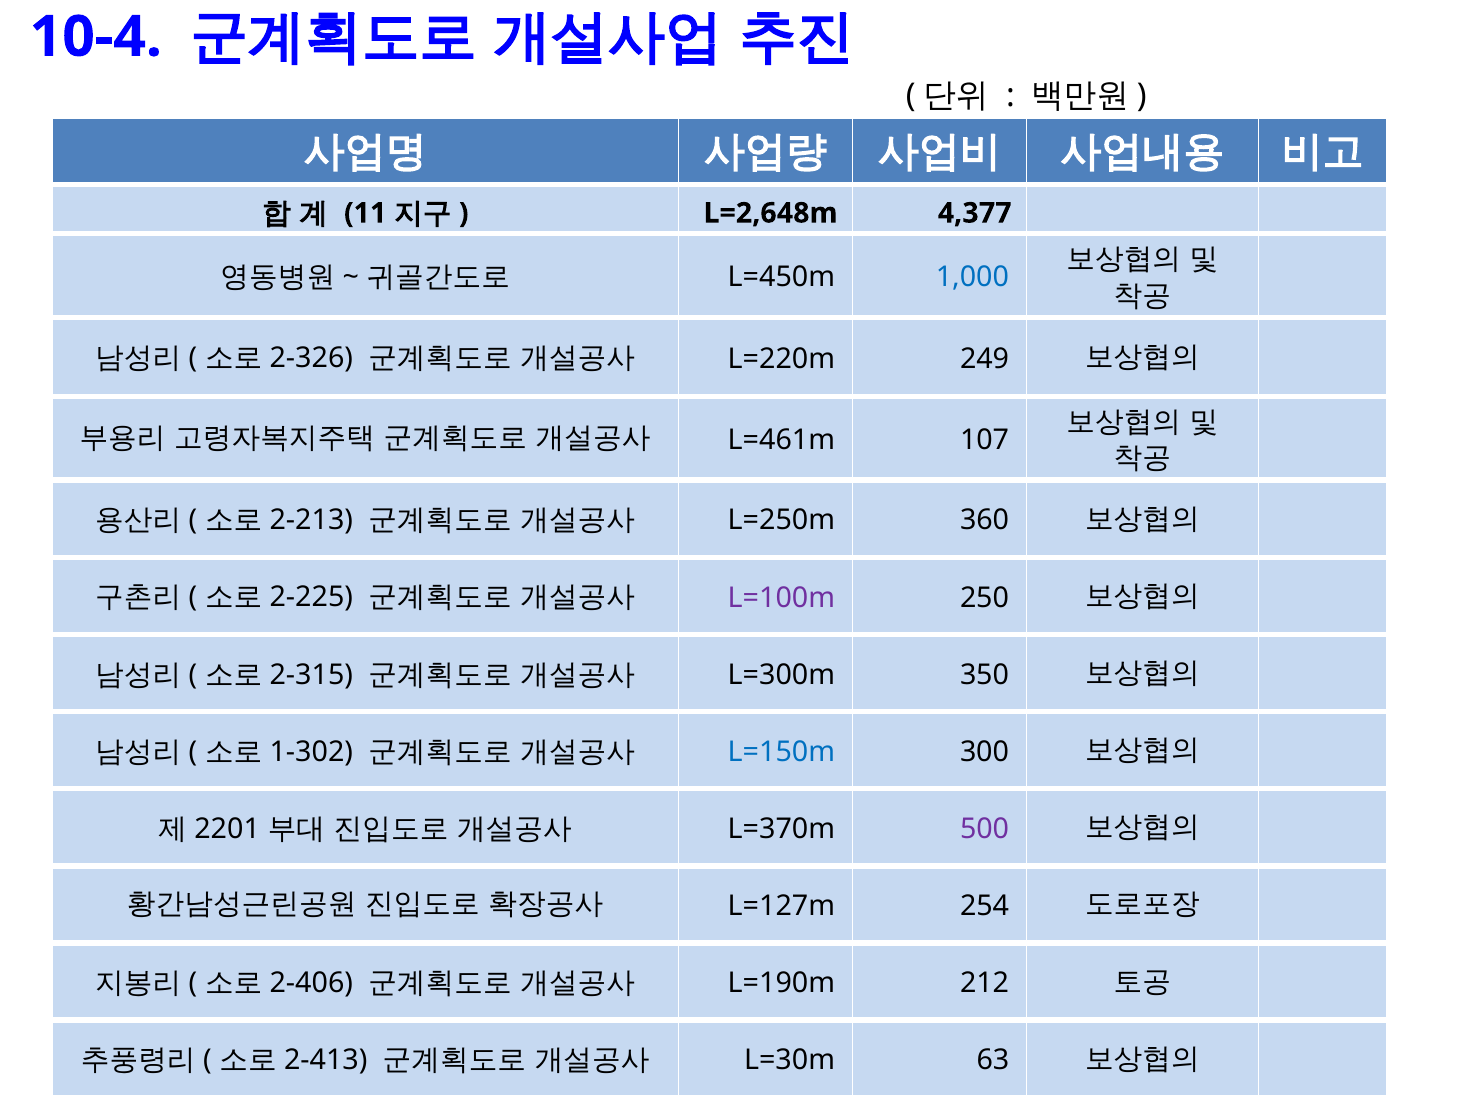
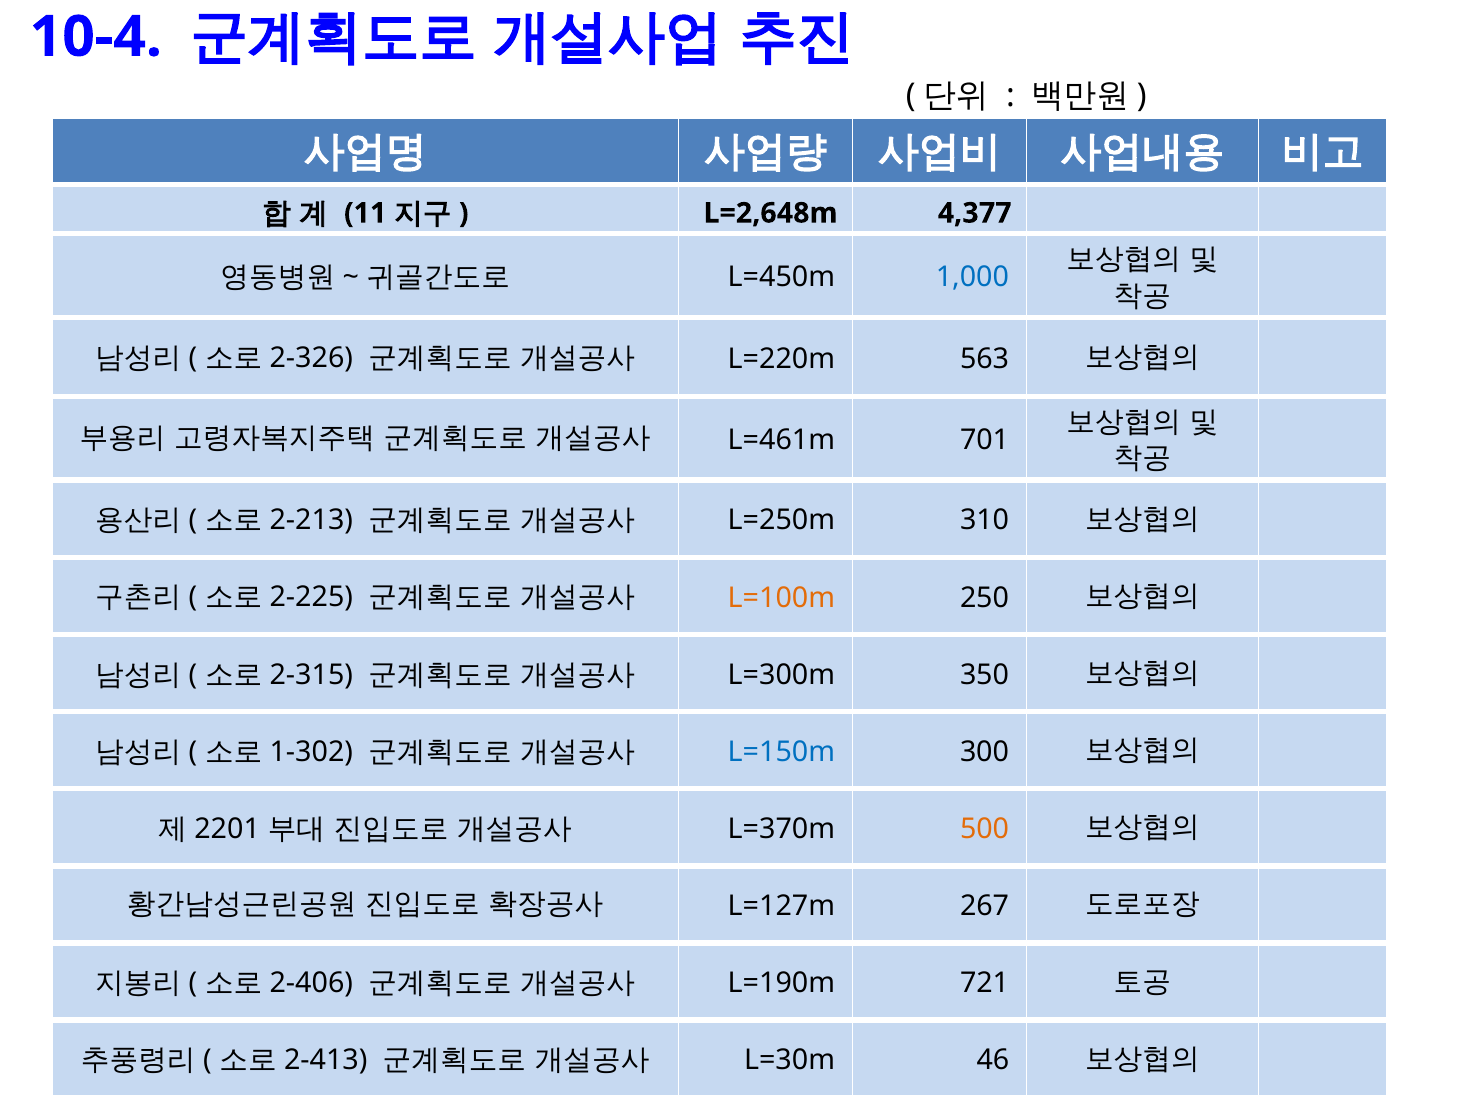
249: 249 -> 563
107: 107 -> 701
360: 360 -> 310
L=100m colour: purple -> orange
500 colour: purple -> orange
254: 254 -> 267
212: 212 -> 721
63: 63 -> 46
